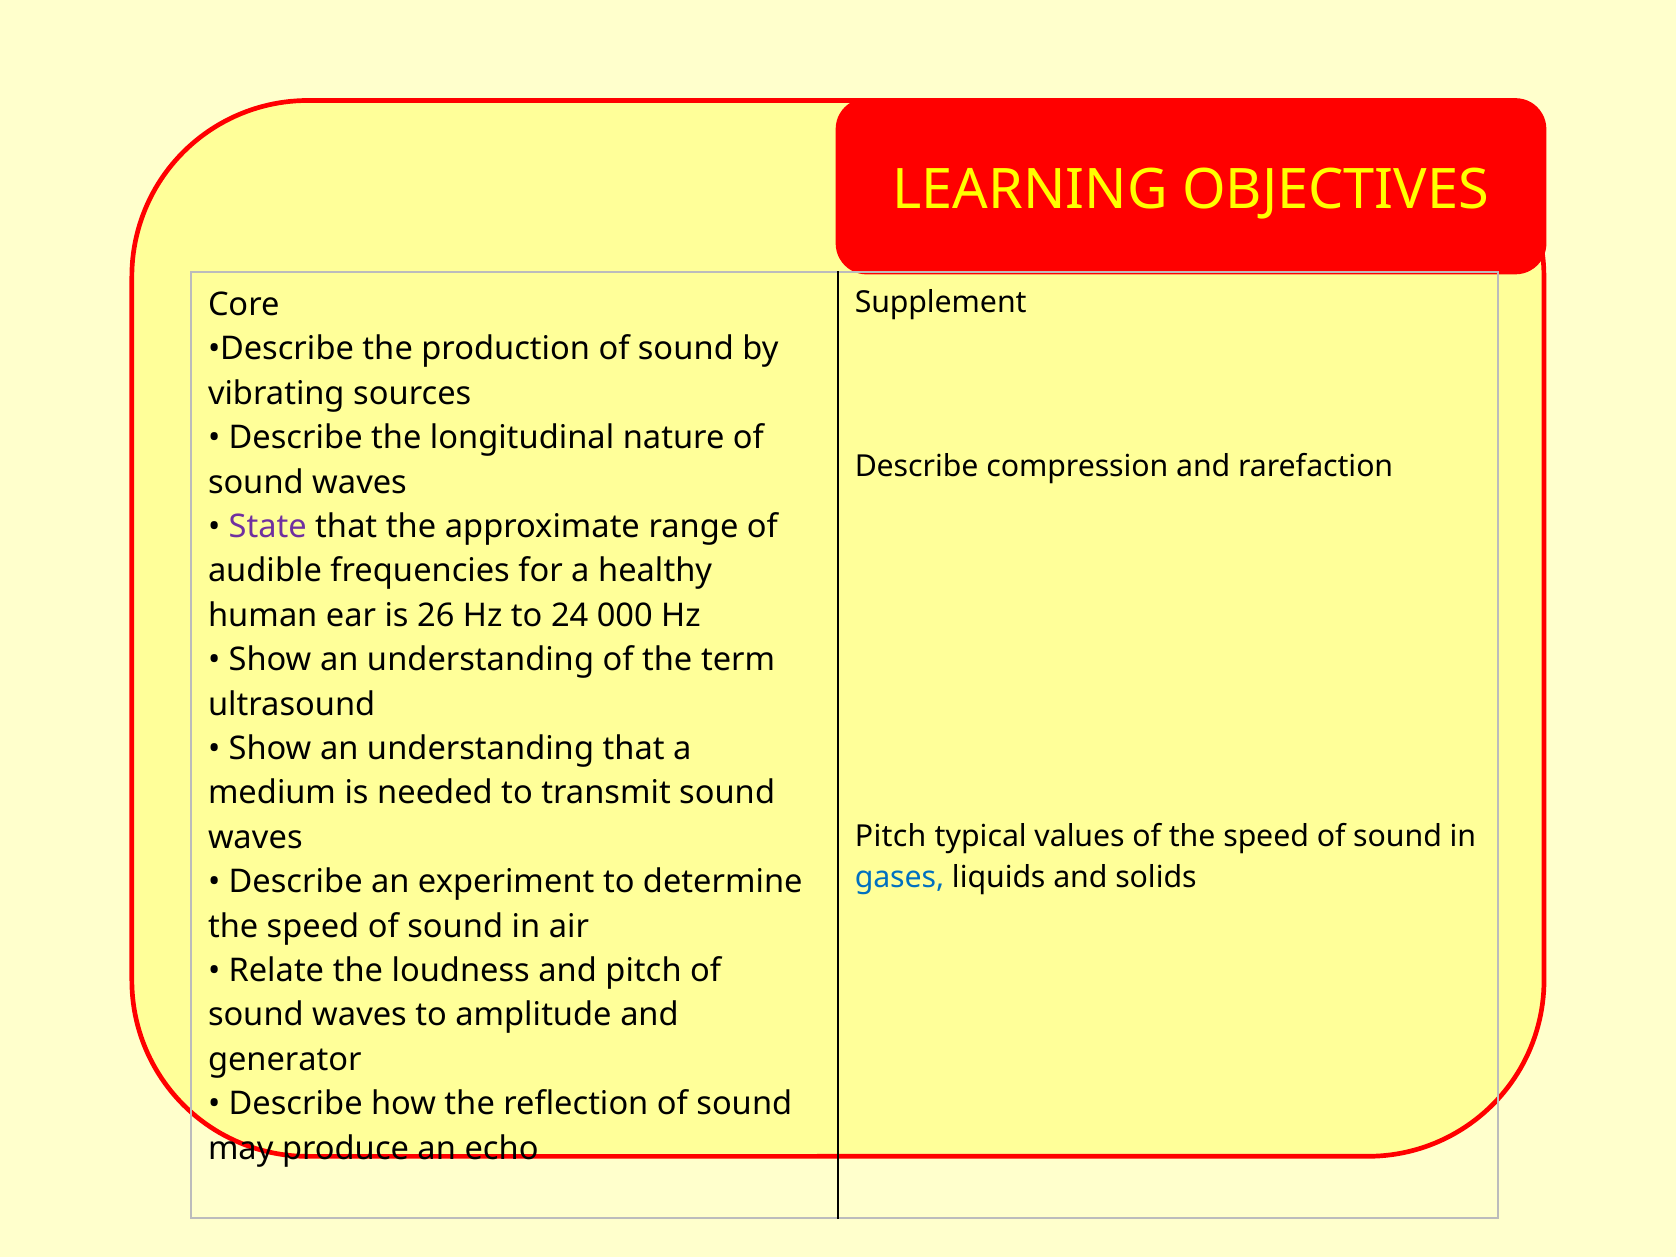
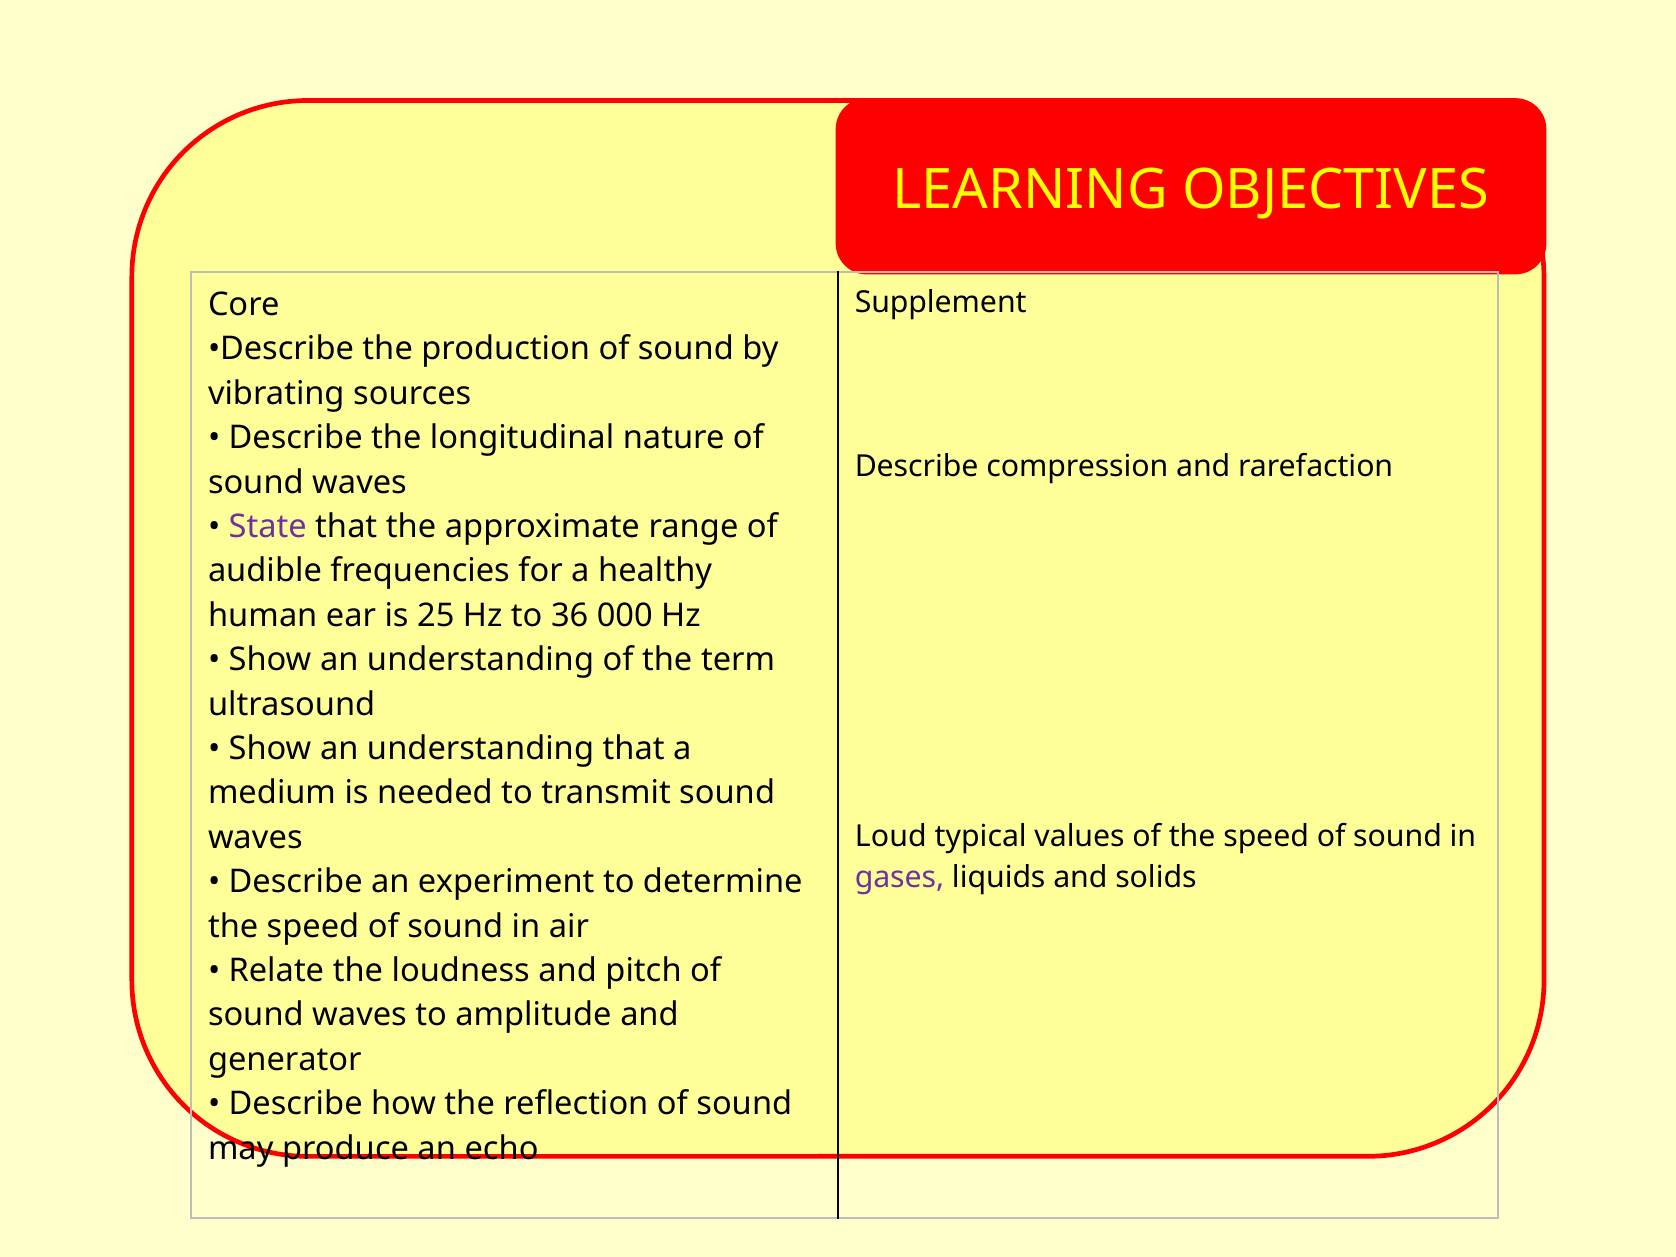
26: 26 -> 25
24: 24 -> 36
Pitch at (891, 836): Pitch -> Loud
gases colour: blue -> purple
